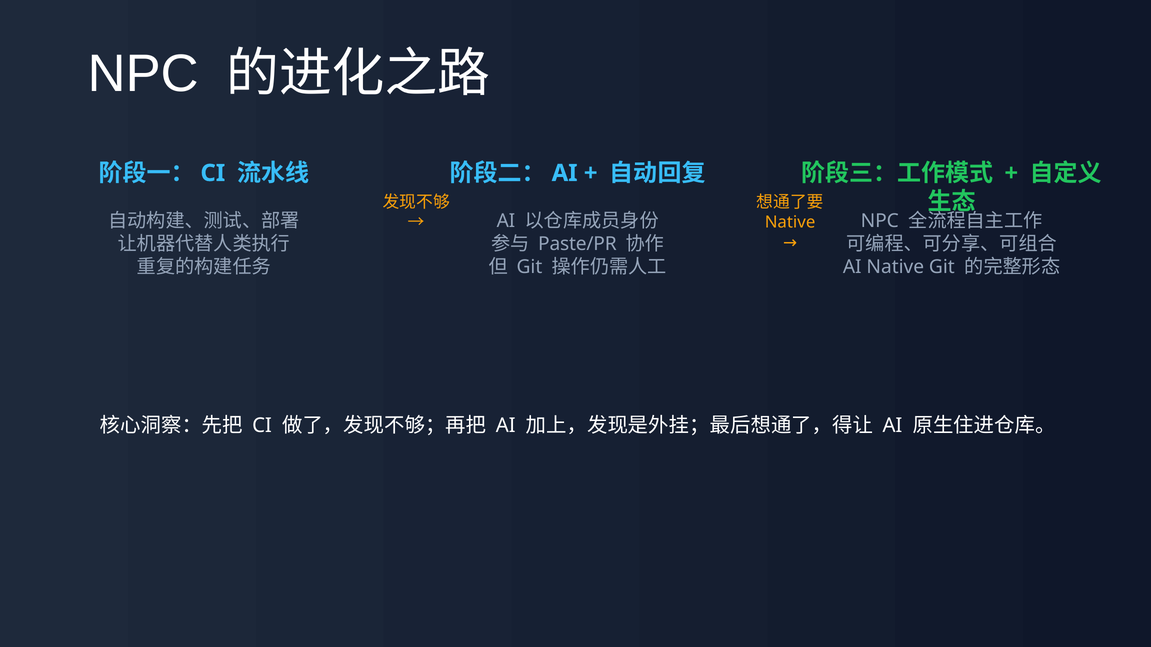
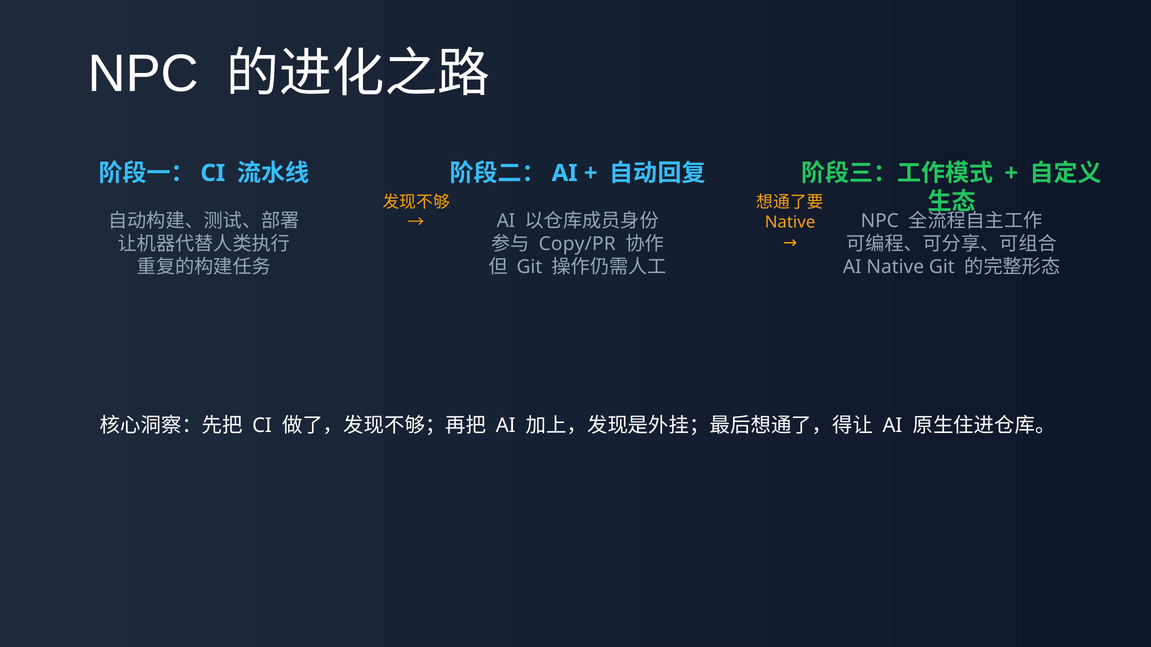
Paste/PR: Paste/PR -> Copy/PR
